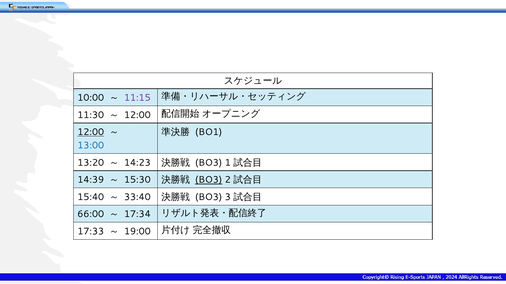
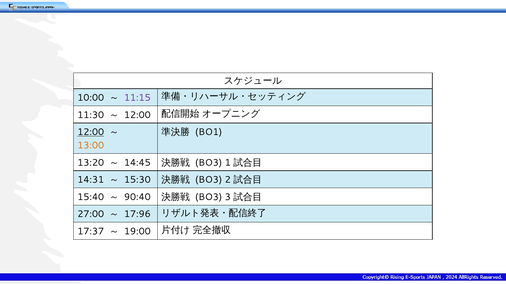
13:00 colour: blue -> orange
14:23: 14:23 -> 14:45
14:39: 14:39 -> 14:31
BO3 at (209, 180) underline: present -> none
33:40: 33:40 -> 90:40
66:00: 66:00 -> 27:00
17:34: 17:34 -> 17:96
17:33: 17:33 -> 17:37
